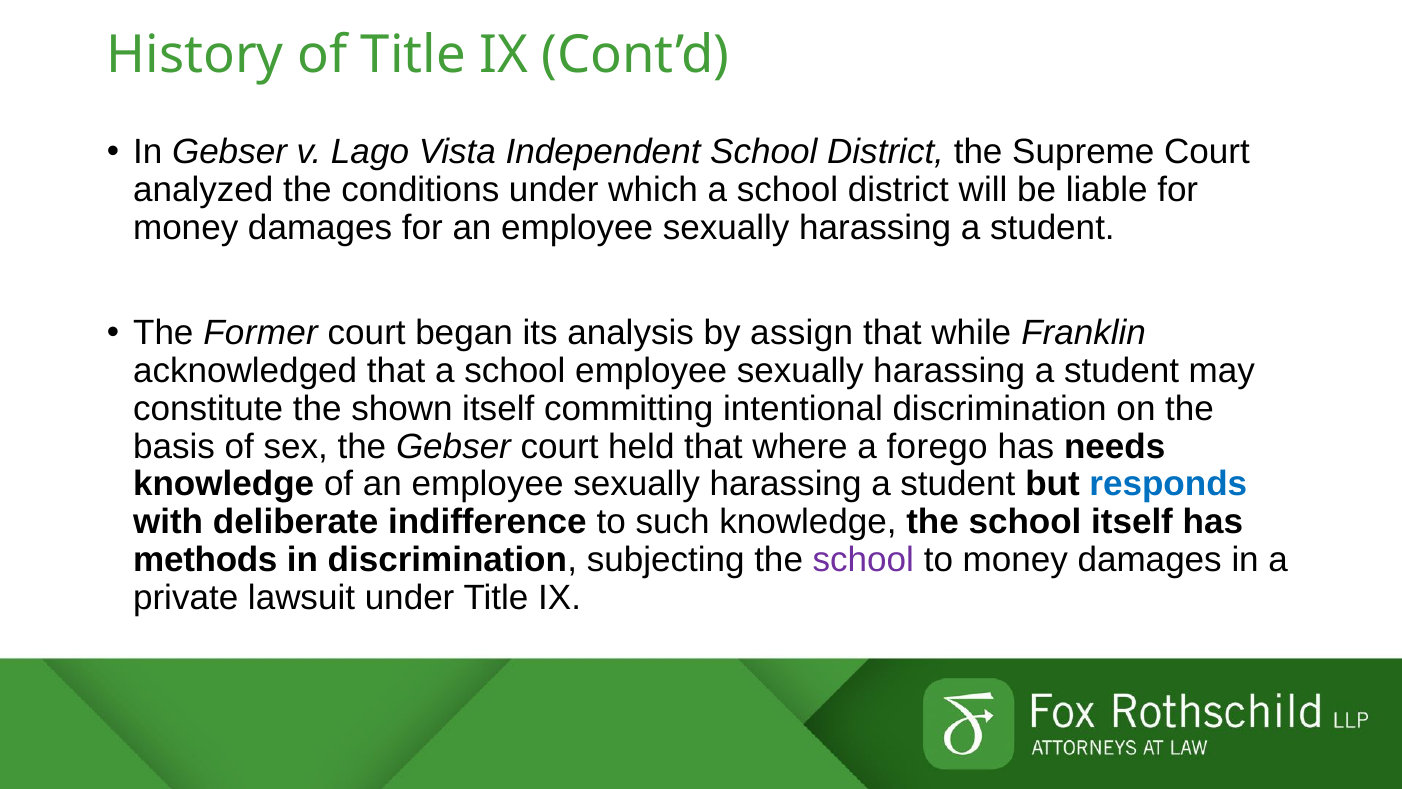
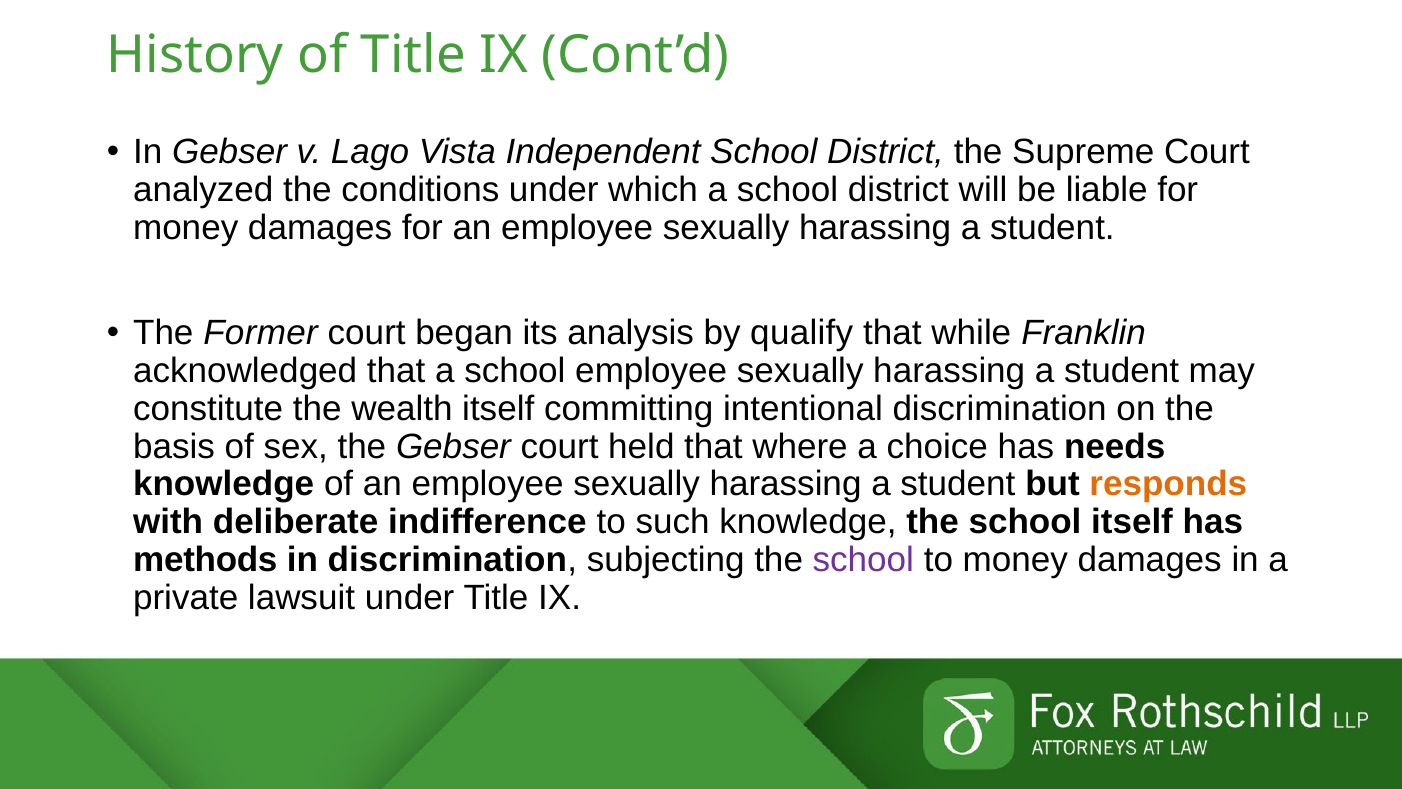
assign: assign -> qualify
shown: shown -> wealth
forego: forego -> choice
responds colour: blue -> orange
